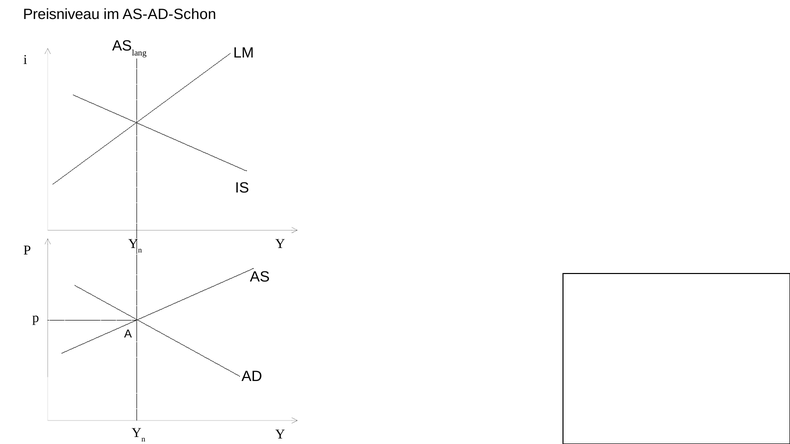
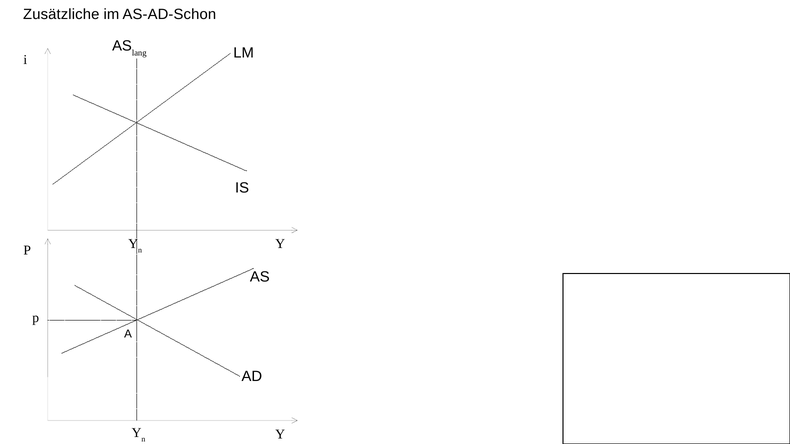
Preisniveau: Preisniveau -> Zusätzliche
